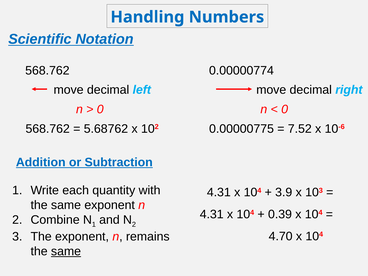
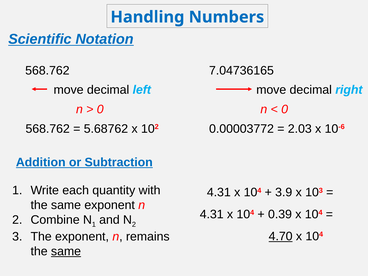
0.00000774: 0.00000774 -> 7.04736165
0.00000775: 0.00000775 -> 0.00003772
7.52: 7.52 -> 2.03
4.70 underline: none -> present
